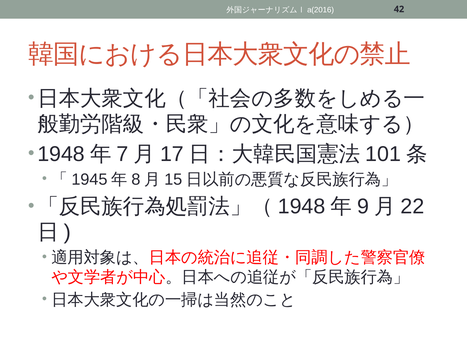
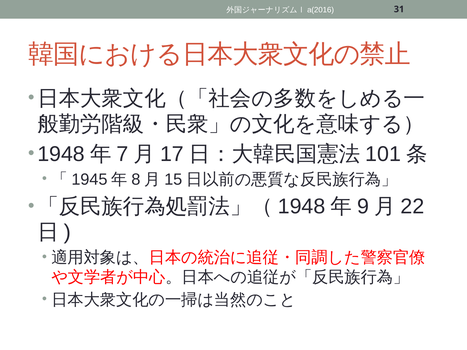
42: 42 -> 31
